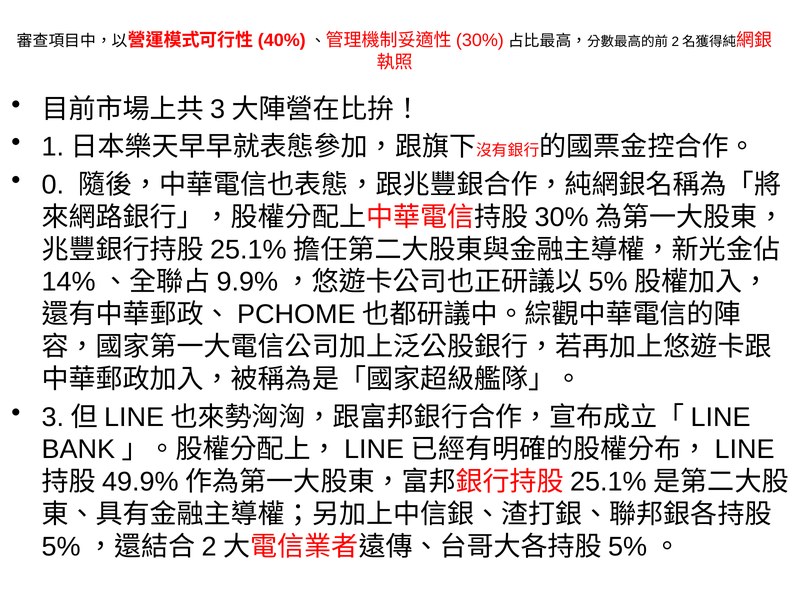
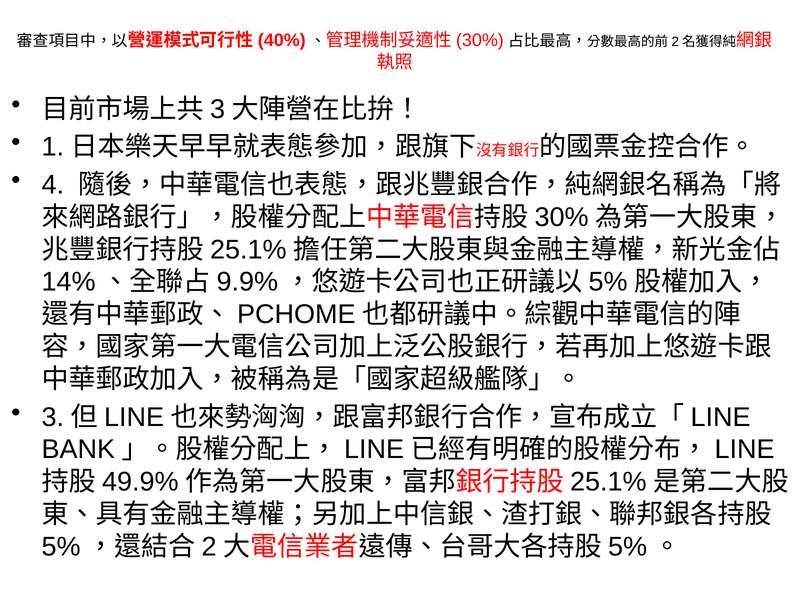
0: 0 -> 4
